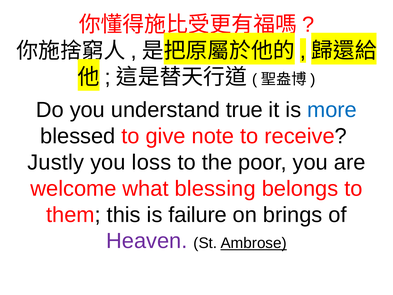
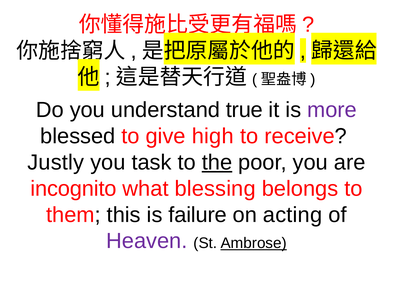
more colour: blue -> purple
note: note -> high
loss: loss -> task
the underline: none -> present
welcome: welcome -> incognito
brings: brings -> acting
